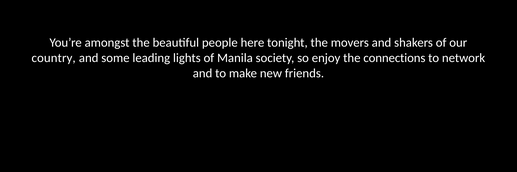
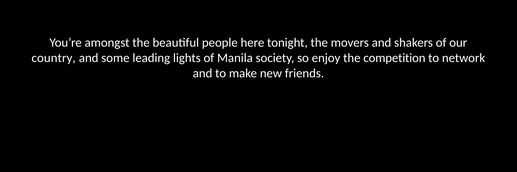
connections: connections -> competition
